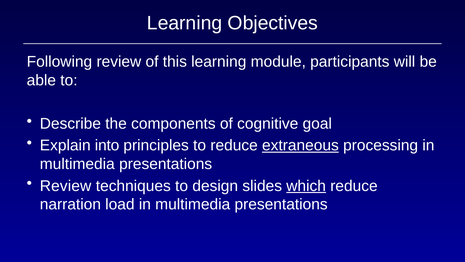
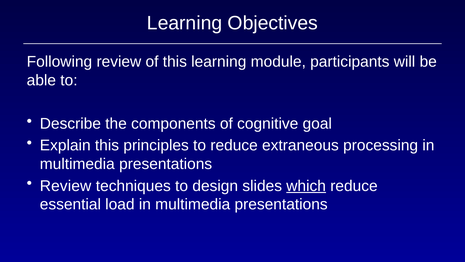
Explain into: into -> this
extraneous underline: present -> none
narration: narration -> essential
